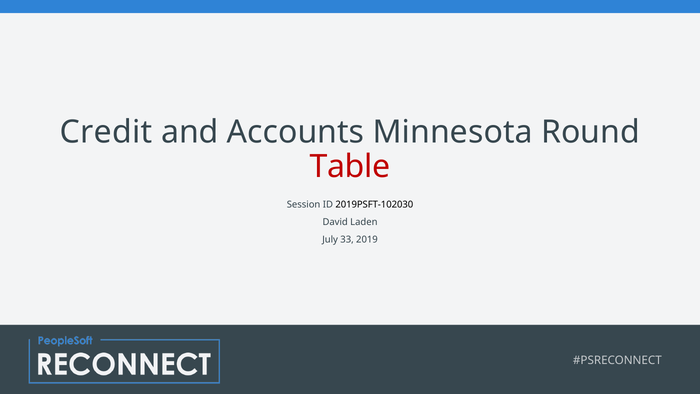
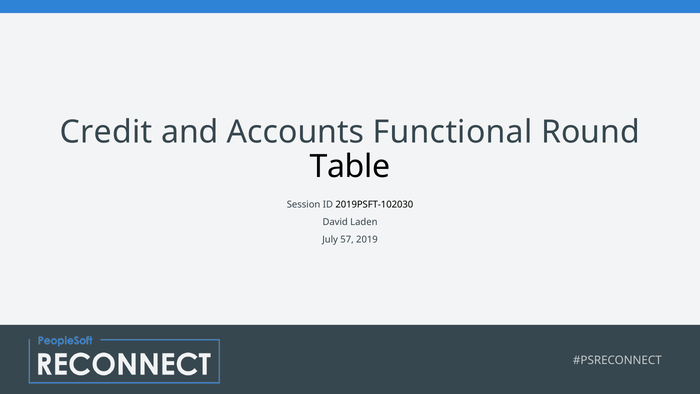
Minnesota: Minnesota -> Functional
Table colour: red -> black
33: 33 -> 57
